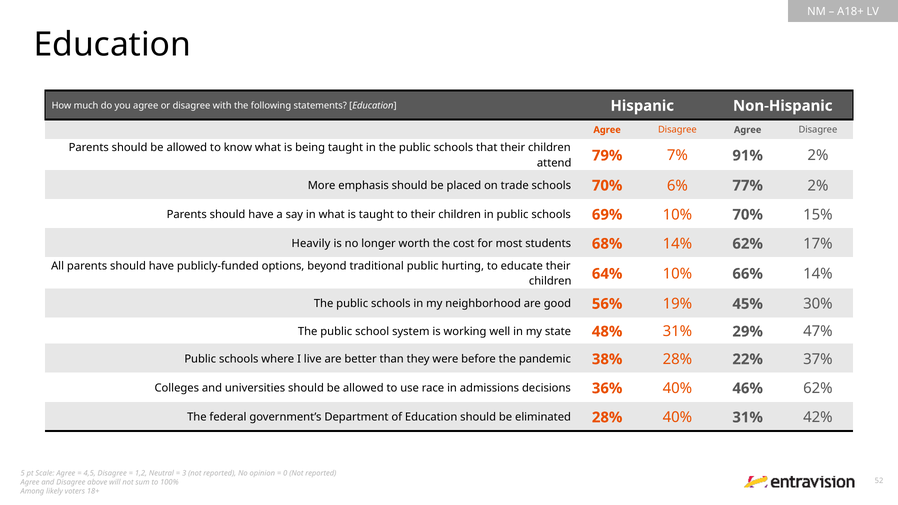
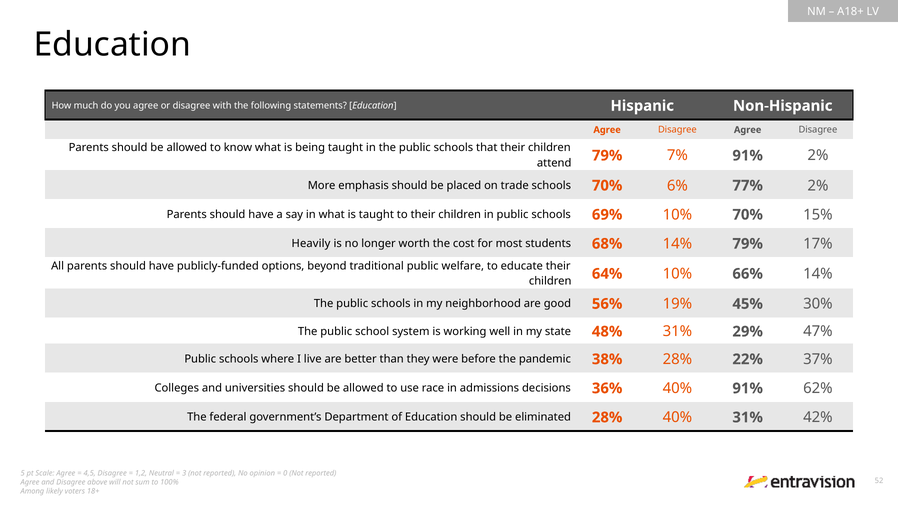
14% 62%: 62% -> 79%
hurting: hurting -> welfare
40% 46%: 46% -> 91%
